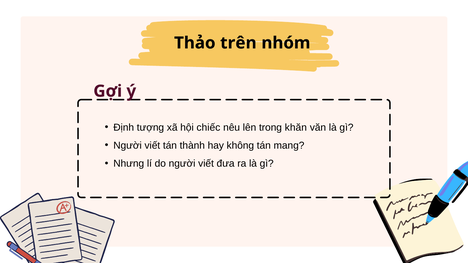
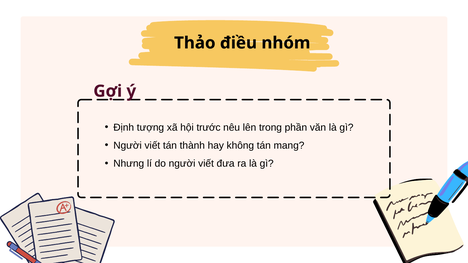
trên: trên -> điều
chiếc: chiếc -> trước
khăn: khăn -> phần
